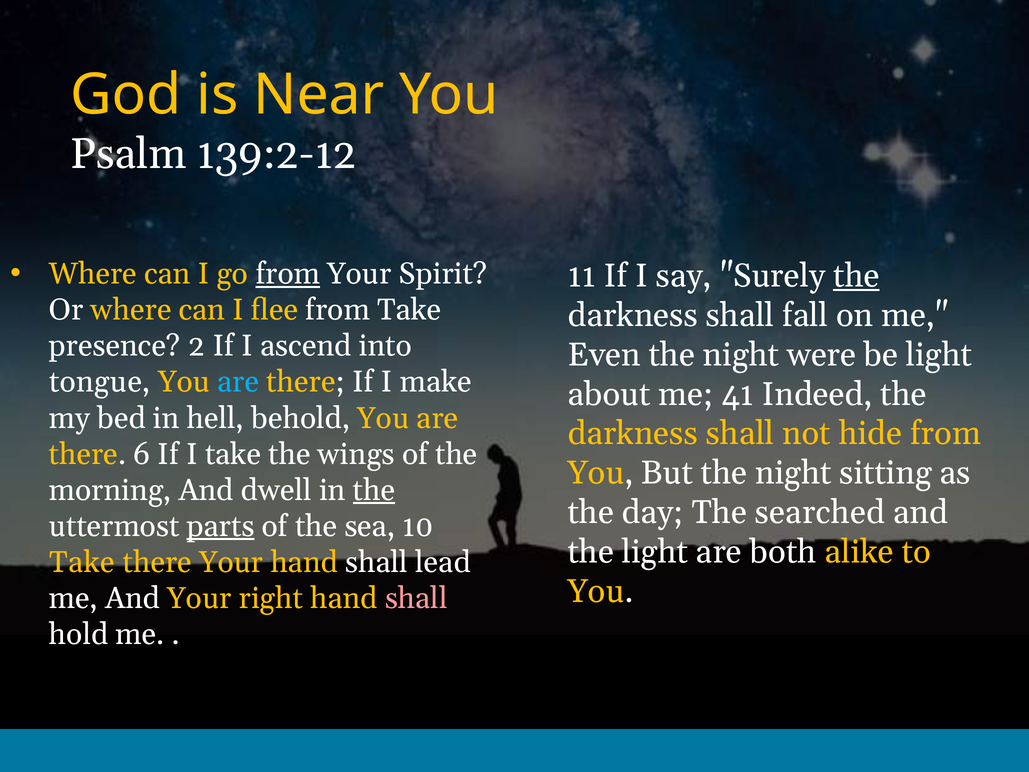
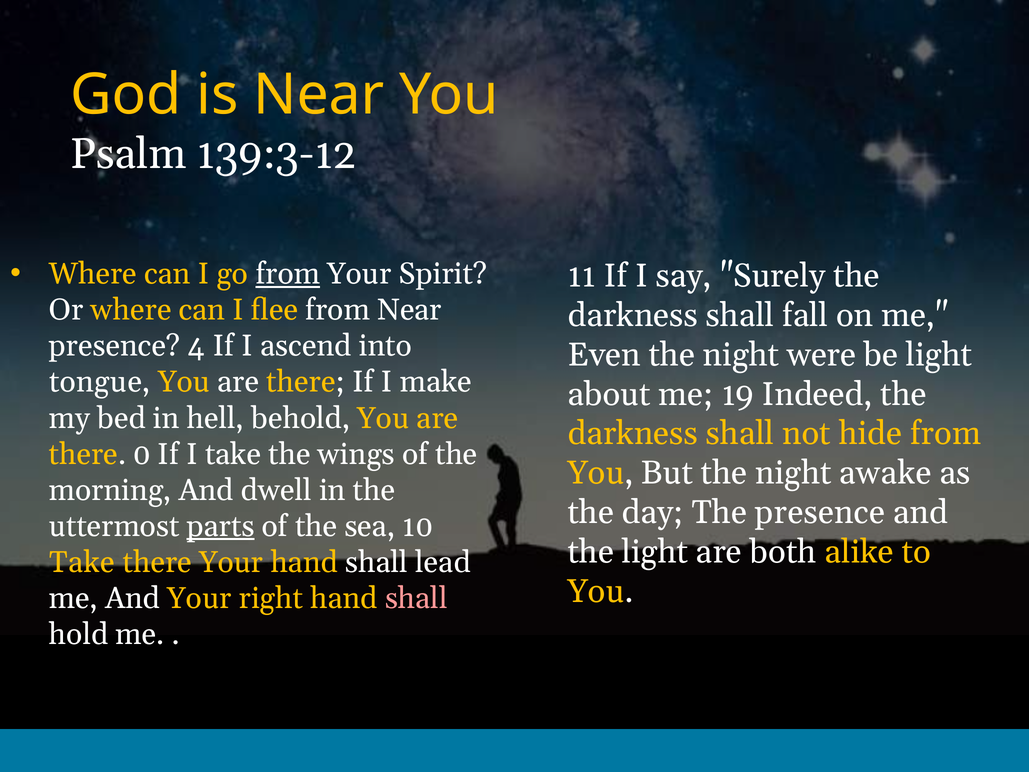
139:2-12: 139:2-12 -> 139:3-12
the at (856, 276) underline: present -> none
from Take: Take -> Near
2: 2 -> 4
are at (238, 382) colour: light blue -> white
41: 41 -> 19
6: 6 -> 0
sitting: sitting -> awake
the at (374, 490) underline: present -> none
The searched: searched -> presence
